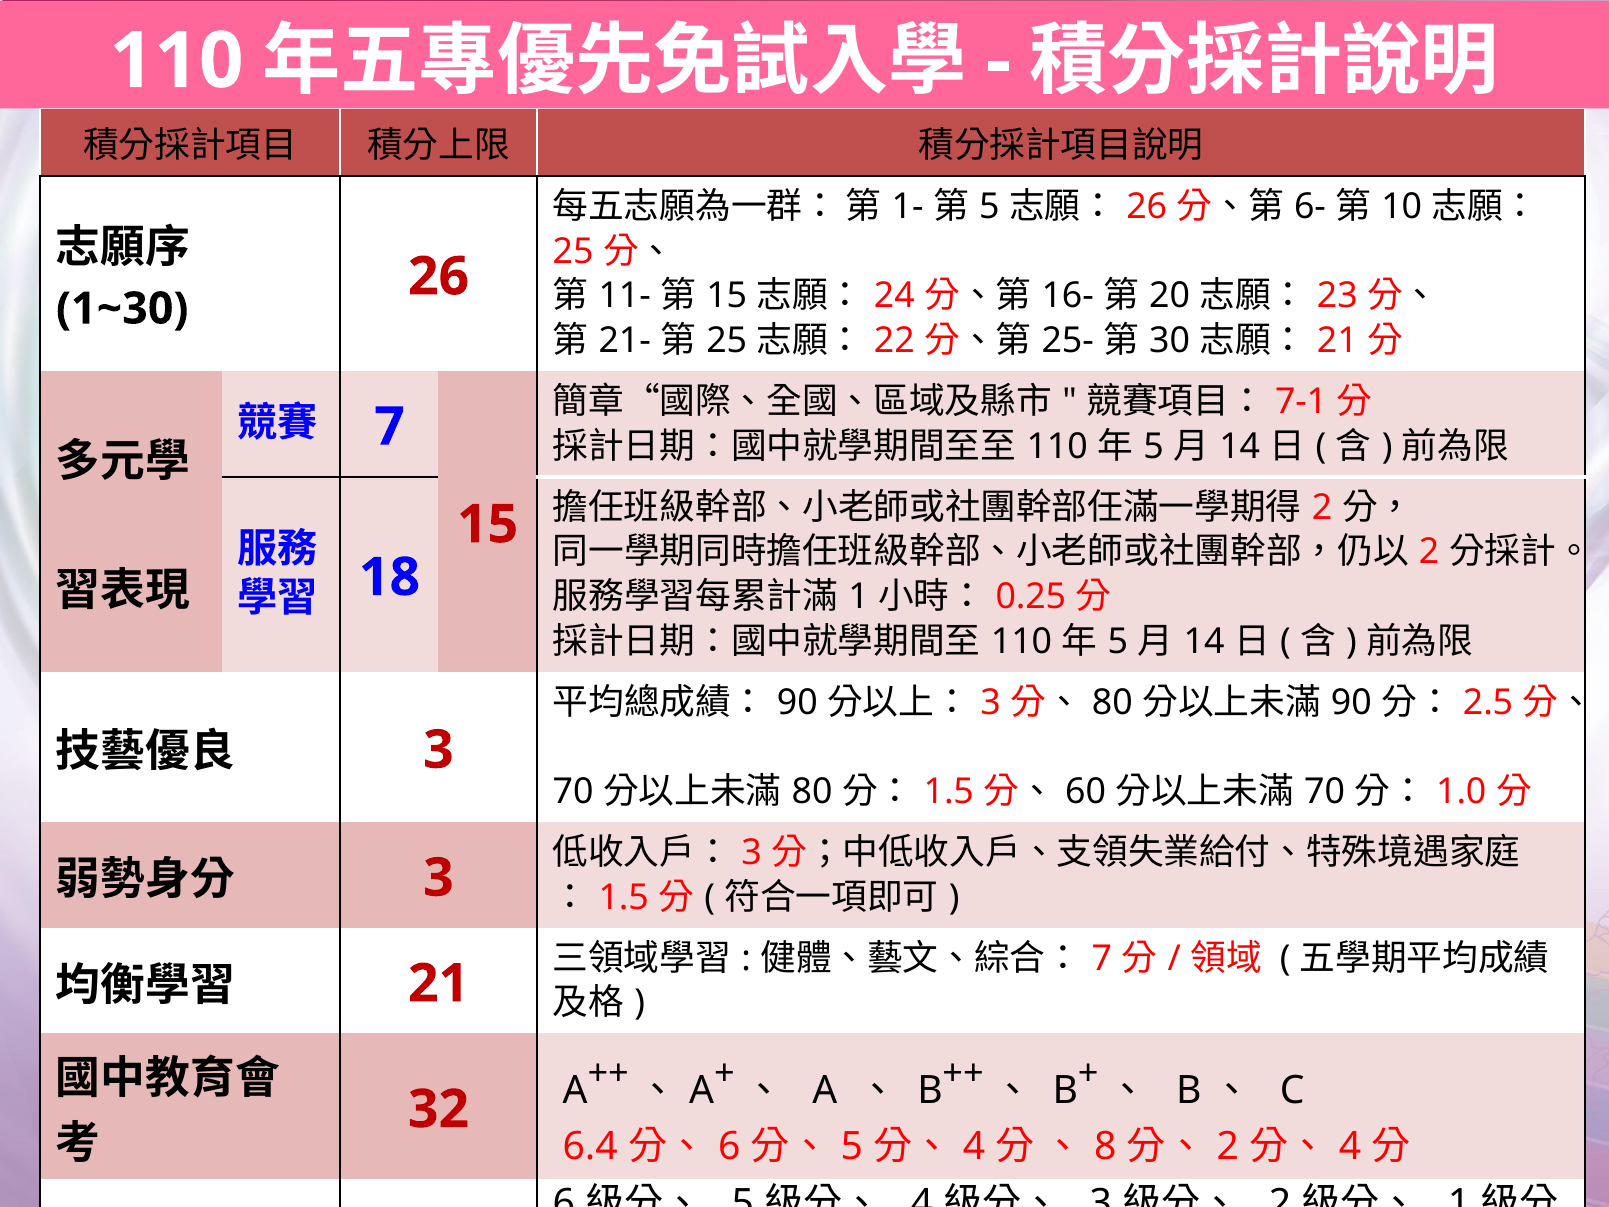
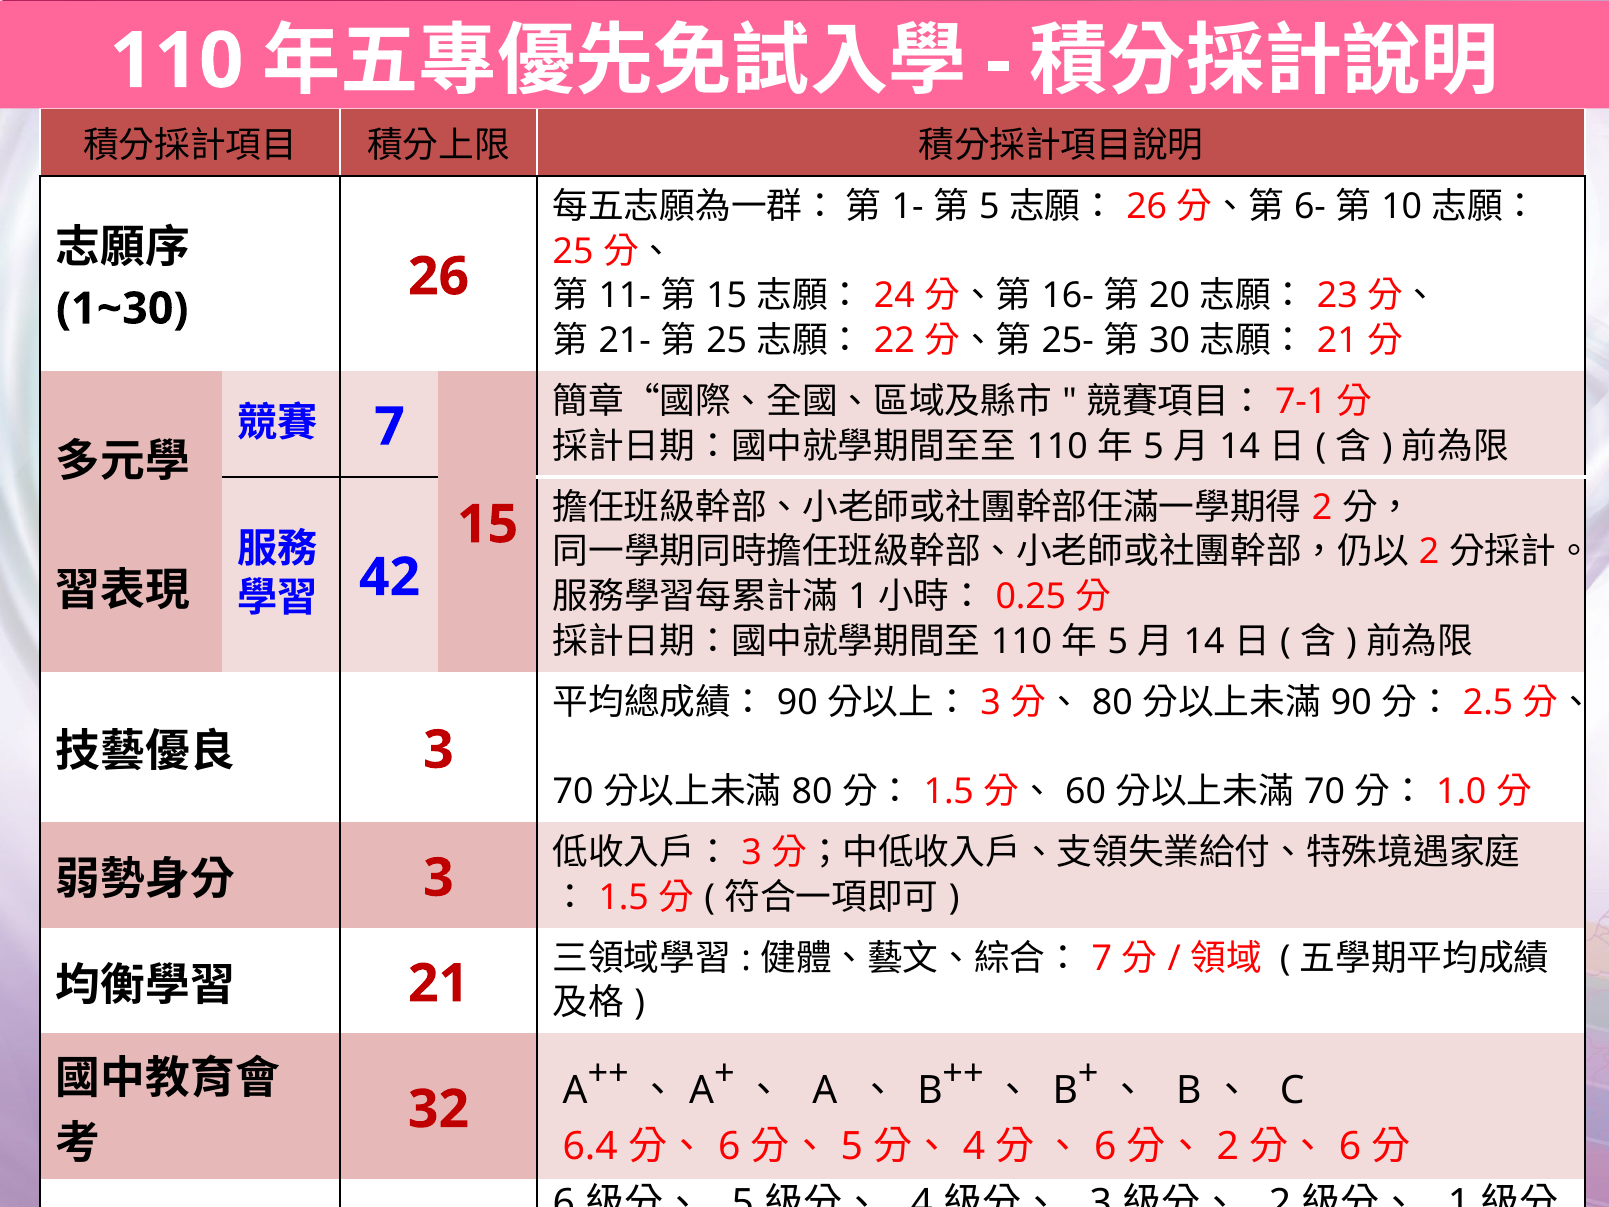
18: 18 -> 42
8 at (1105, 1147): 8 -> 6
4 at (1350, 1147): 4 -> 6
